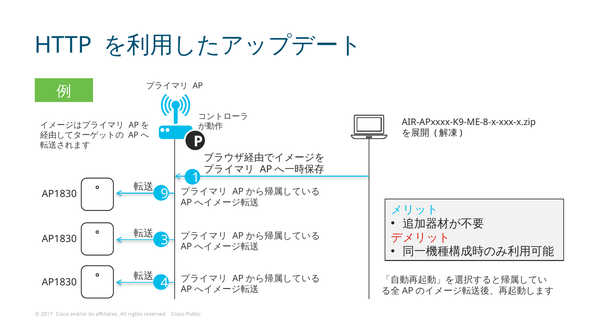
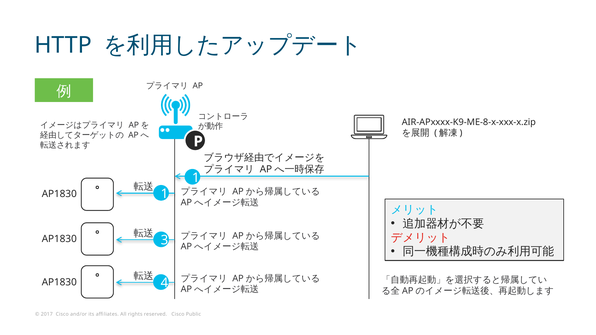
AP1830 9: 9 -> 1
